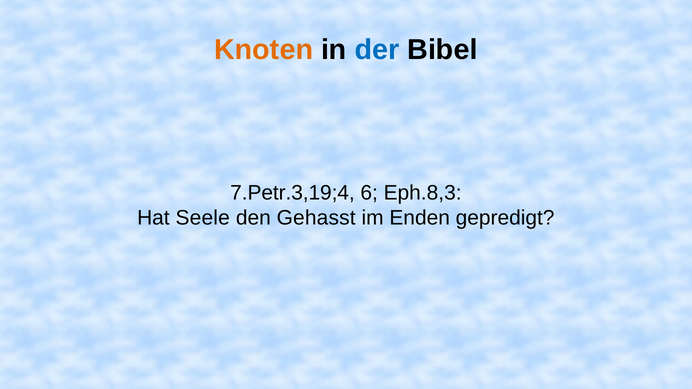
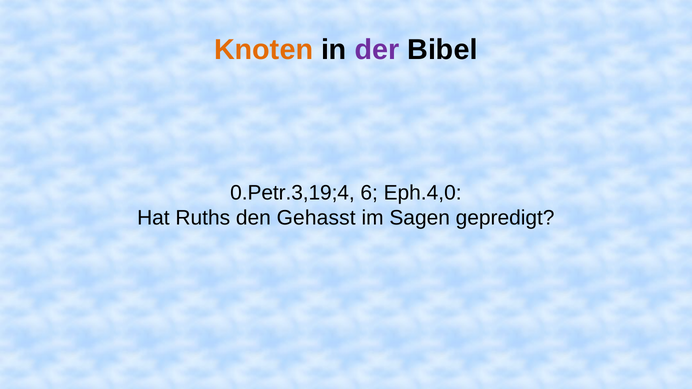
der colour: blue -> purple
7.Petr.3,19;4: 7.Petr.3,19;4 -> 0.Petr.3,19;4
Eph.8,3: Eph.8,3 -> Eph.4,0
Seele: Seele -> Ruths
Enden: Enden -> Sagen
